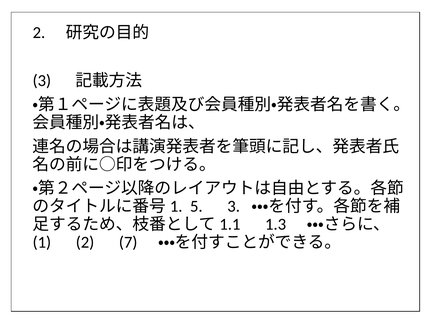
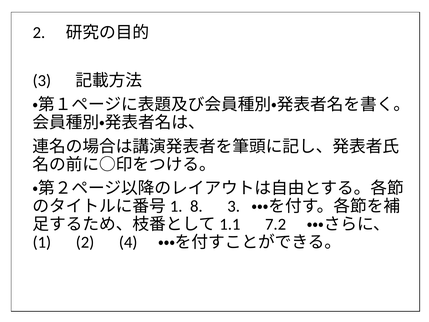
5: 5 -> 8
1.3: 1.3 -> 7.2
7: 7 -> 4
